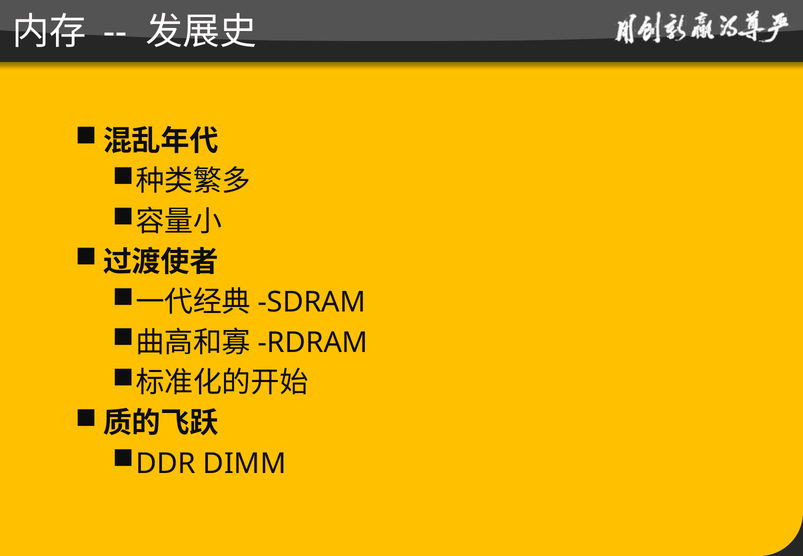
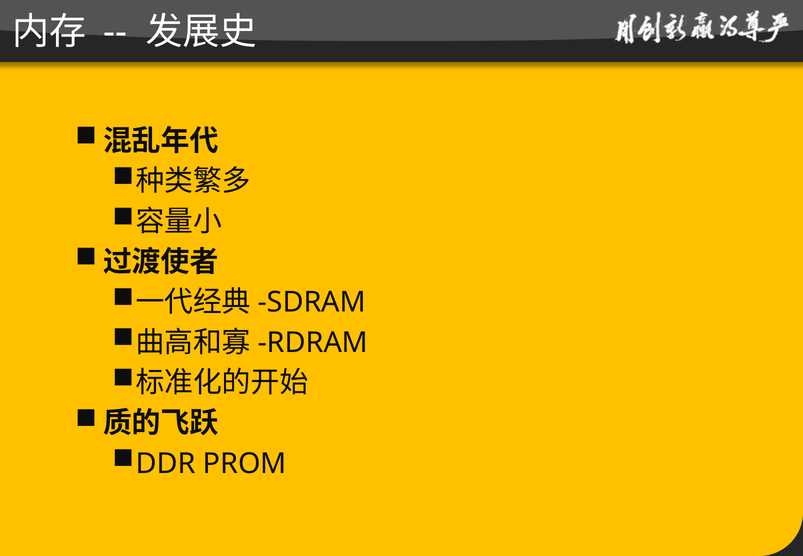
DIMM: DIMM -> PROM
